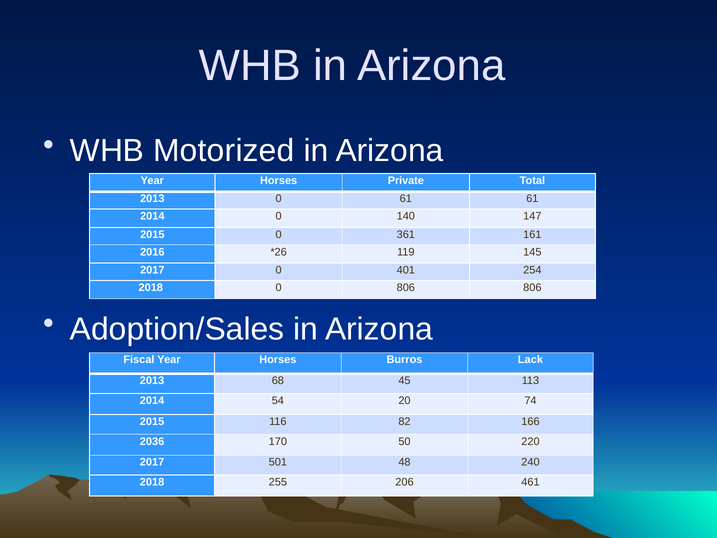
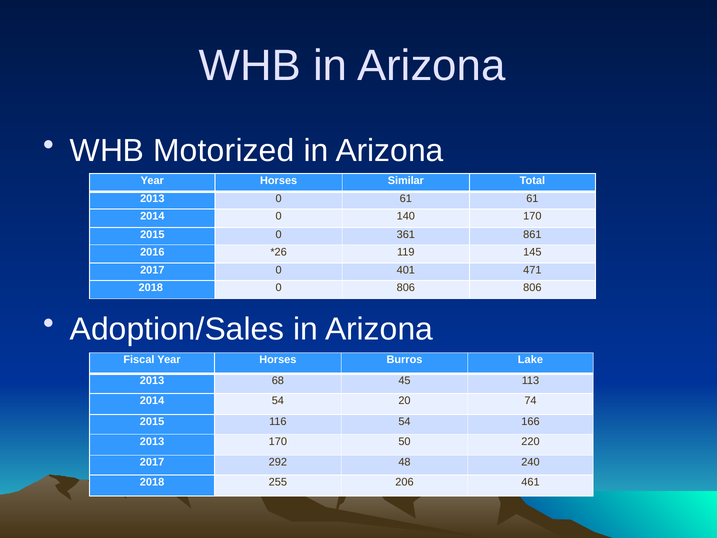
Private: Private -> Similar
140 147: 147 -> 170
161: 161 -> 861
254: 254 -> 471
Lack: Lack -> Lake
116 82: 82 -> 54
2036 at (152, 441): 2036 -> 2013
501: 501 -> 292
